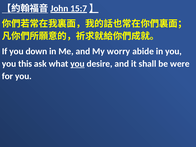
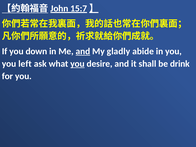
and at (83, 51) underline: none -> present
worry: worry -> gladly
this: this -> left
were: were -> drink
